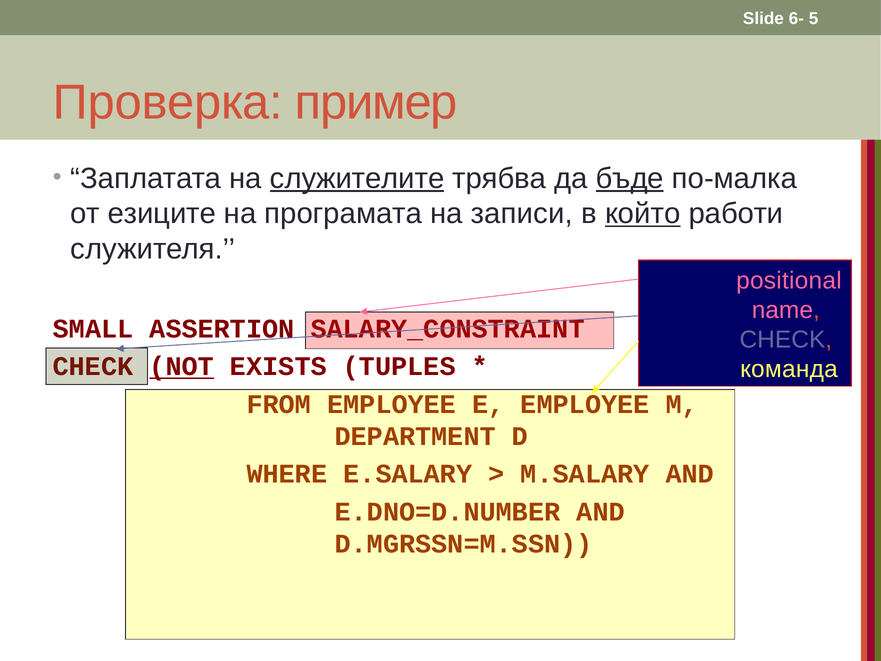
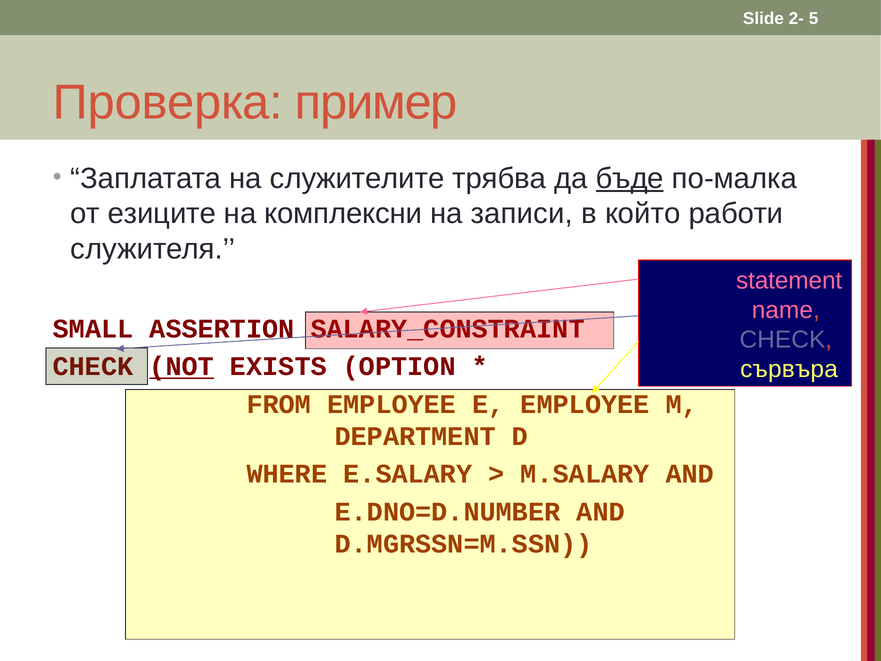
6-: 6- -> 2-
служителите underline: present -> none
програмата: програмата -> комплексни
който underline: present -> none
positional: positional -> statement
TUPLES: TUPLES -> OPTION
команда: команда -> сървъра
